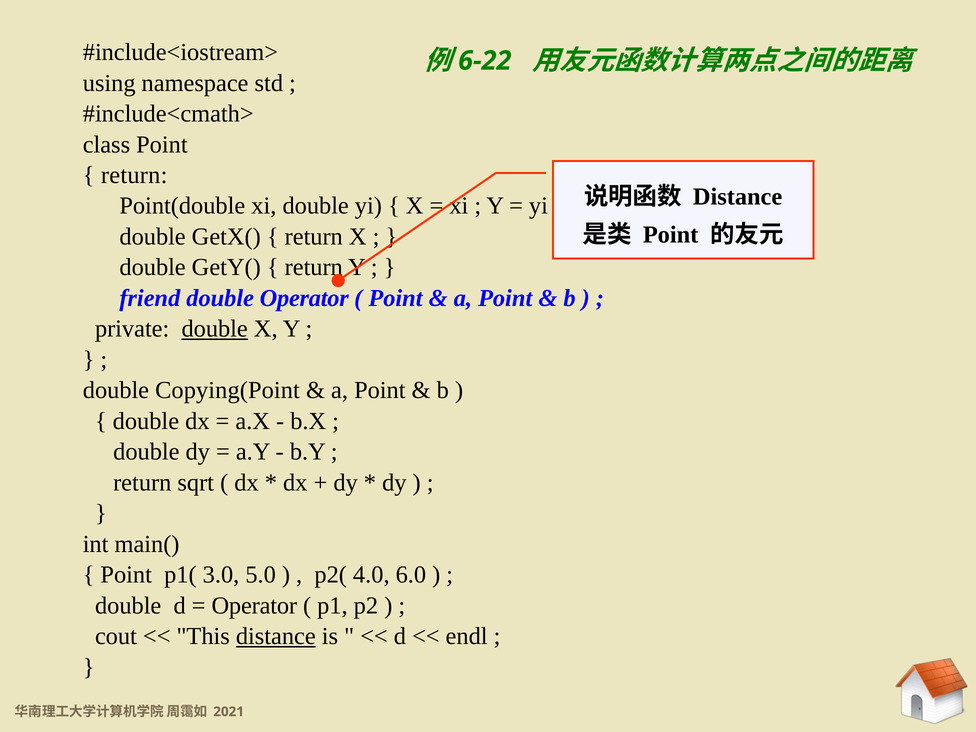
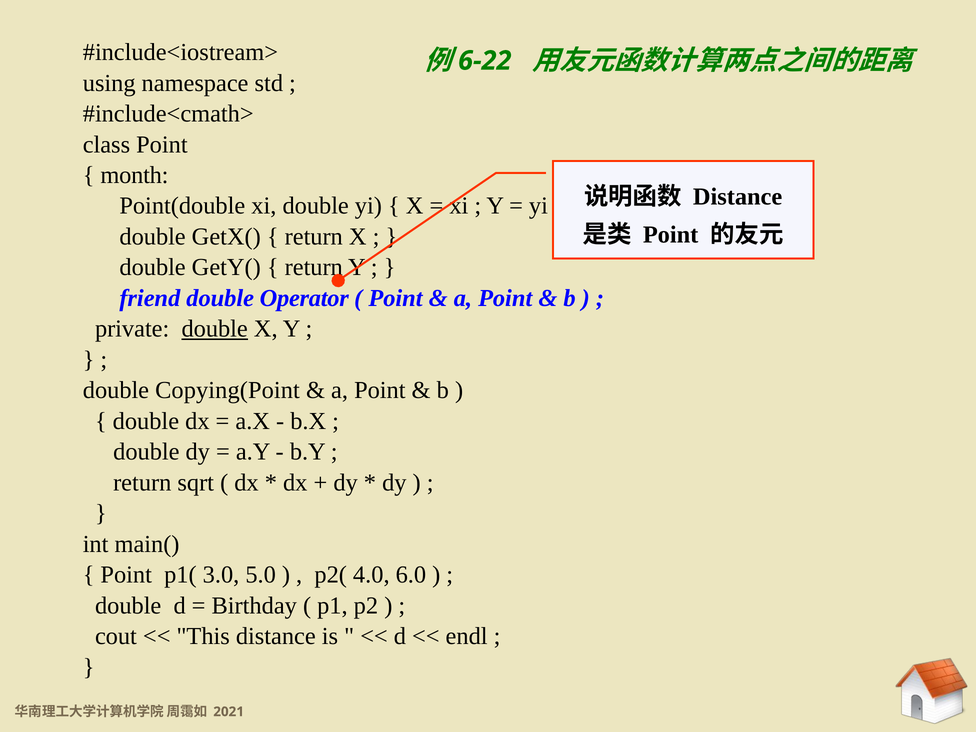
return at (134, 175): return -> month
Operator at (254, 606): Operator -> Birthday
distance at (276, 636) underline: present -> none
